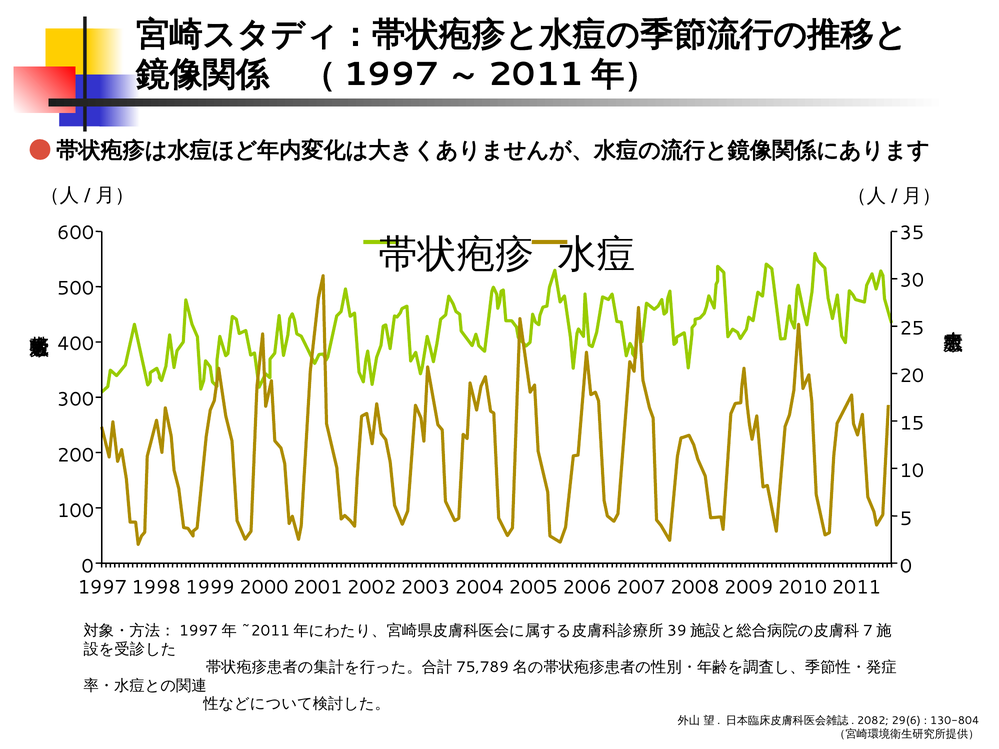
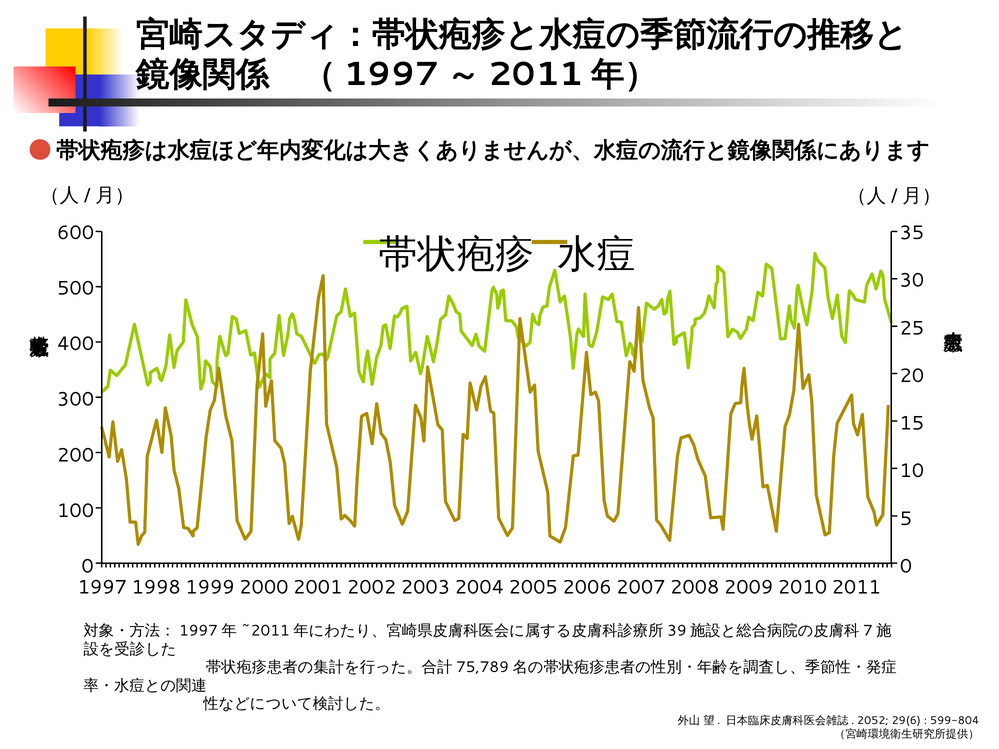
2082: 2082 -> 2052
130-804: 130-804 -> 599-804
